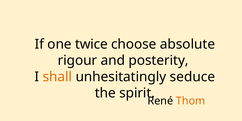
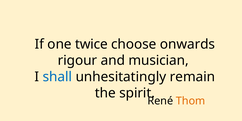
absolute: absolute -> onwards
posterity: posterity -> musician
shall colour: orange -> blue
seduce: seduce -> remain
